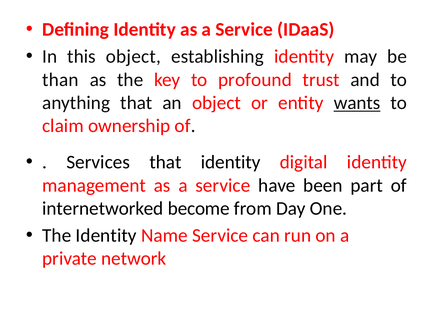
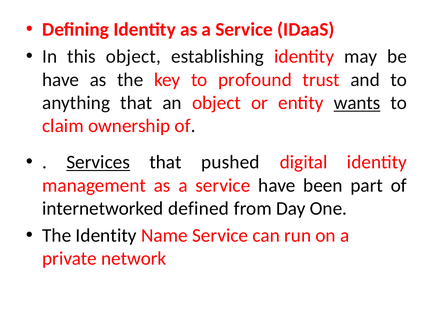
than at (61, 80): than -> have
Services underline: none -> present
that identity: identity -> pushed
become: become -> defined
